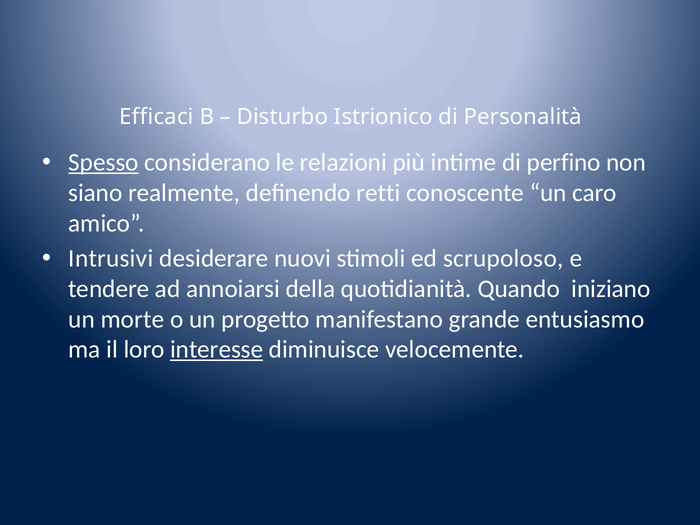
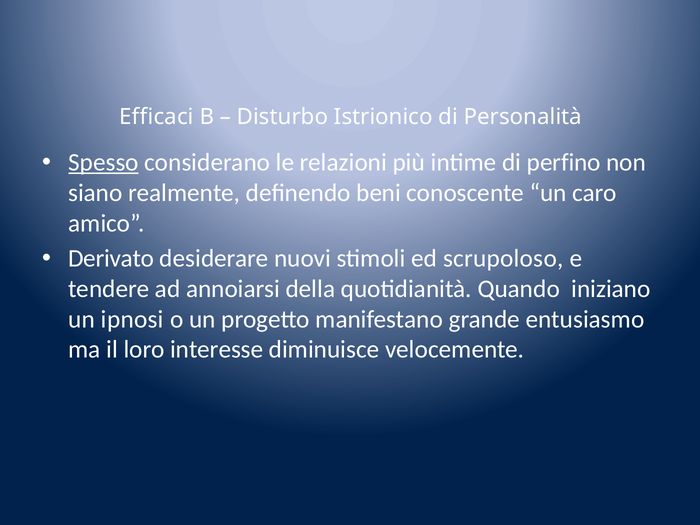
retti: retti -> beni
Intrusivi: Intrusivi -> Derivato
morte: morte -> ipnosi
interesse underline: present -> none
